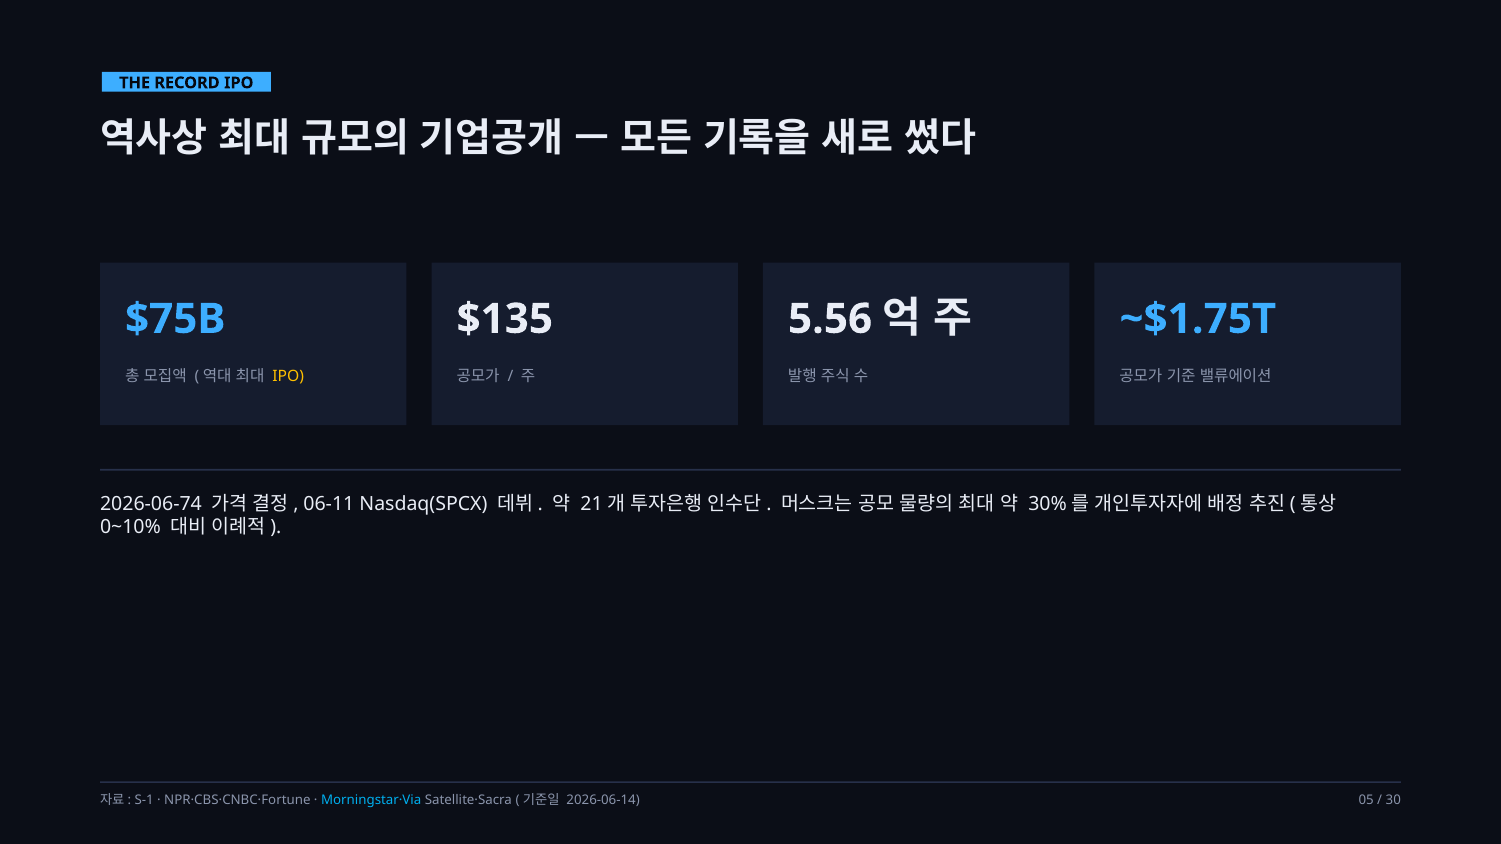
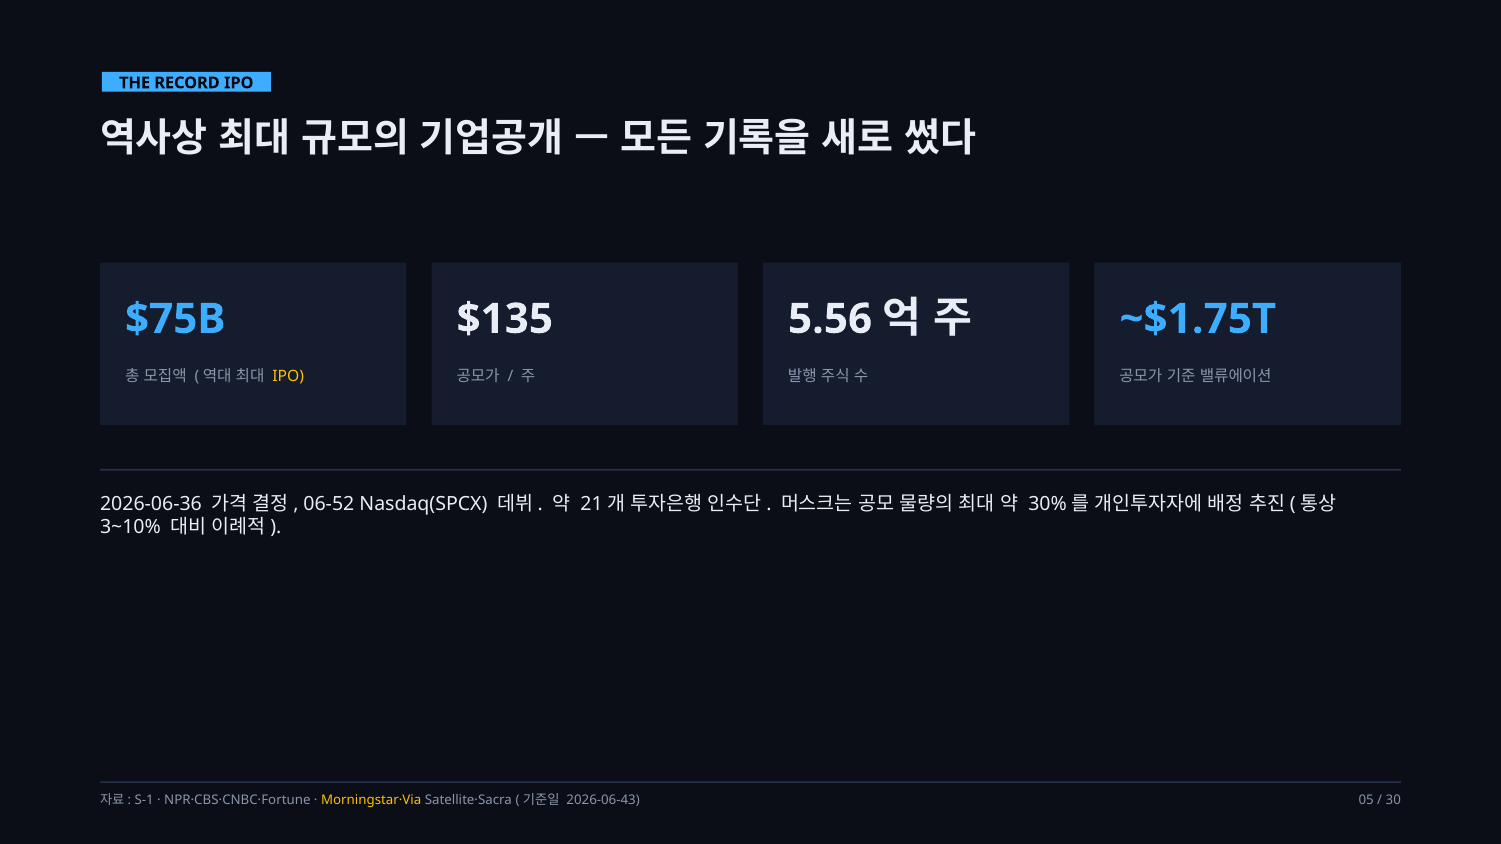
2026-06-74: 2026-06-74 -> 2026-06-36
06-11: 06-11 -> 06-52
0~10%: 0~10% -> 3~10%
Morningstar·Via colour: light blue -> yellow
2026-06-14: 2026-06-14 -> 2026-06-43
